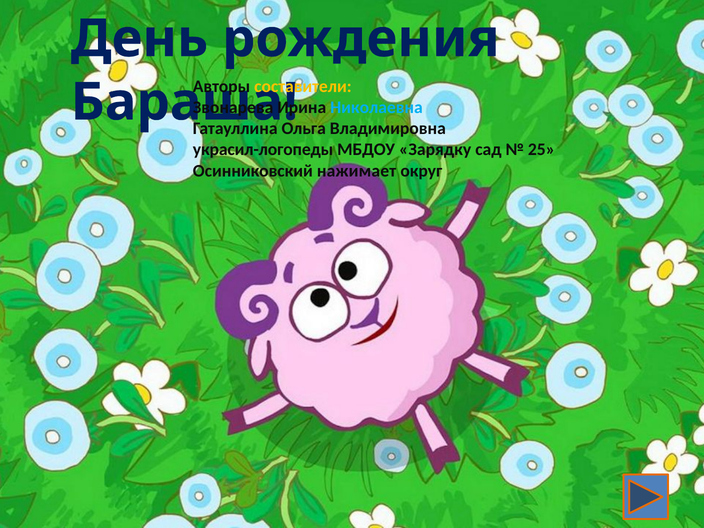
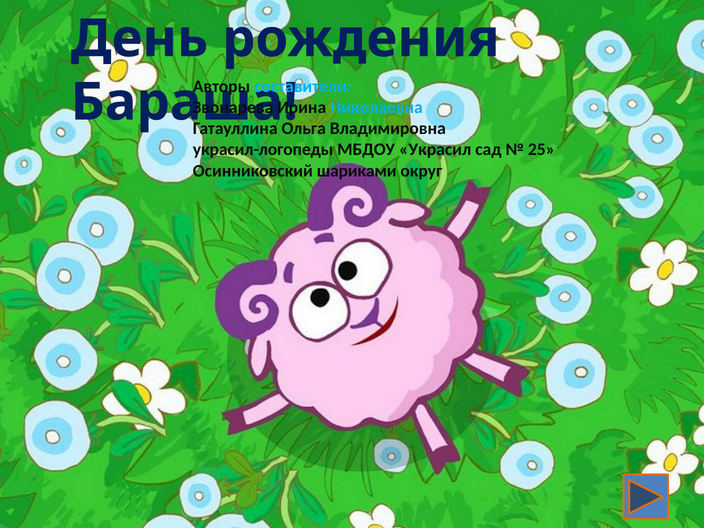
составители colour: yellow -> light blue
Зарядку: Зарядку -> Украсил
нажимает: нажимает -> шариками
